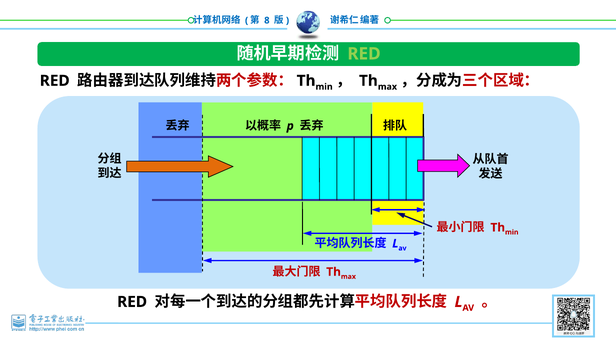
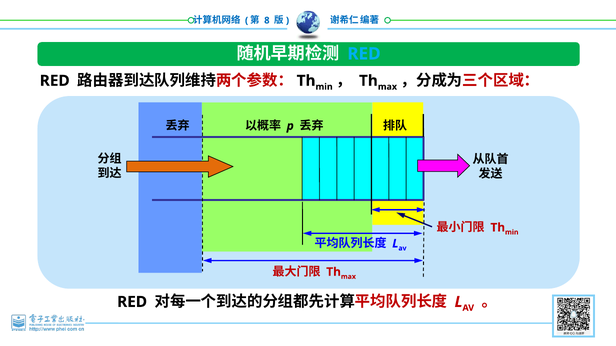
RED at (364, 54) colour: light green -> light blue
